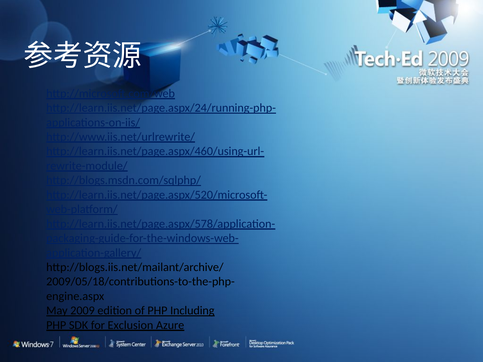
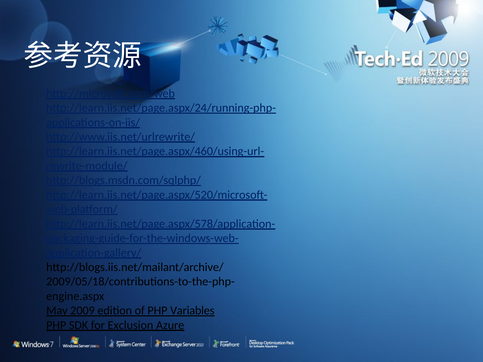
Including: Including -> Variables
